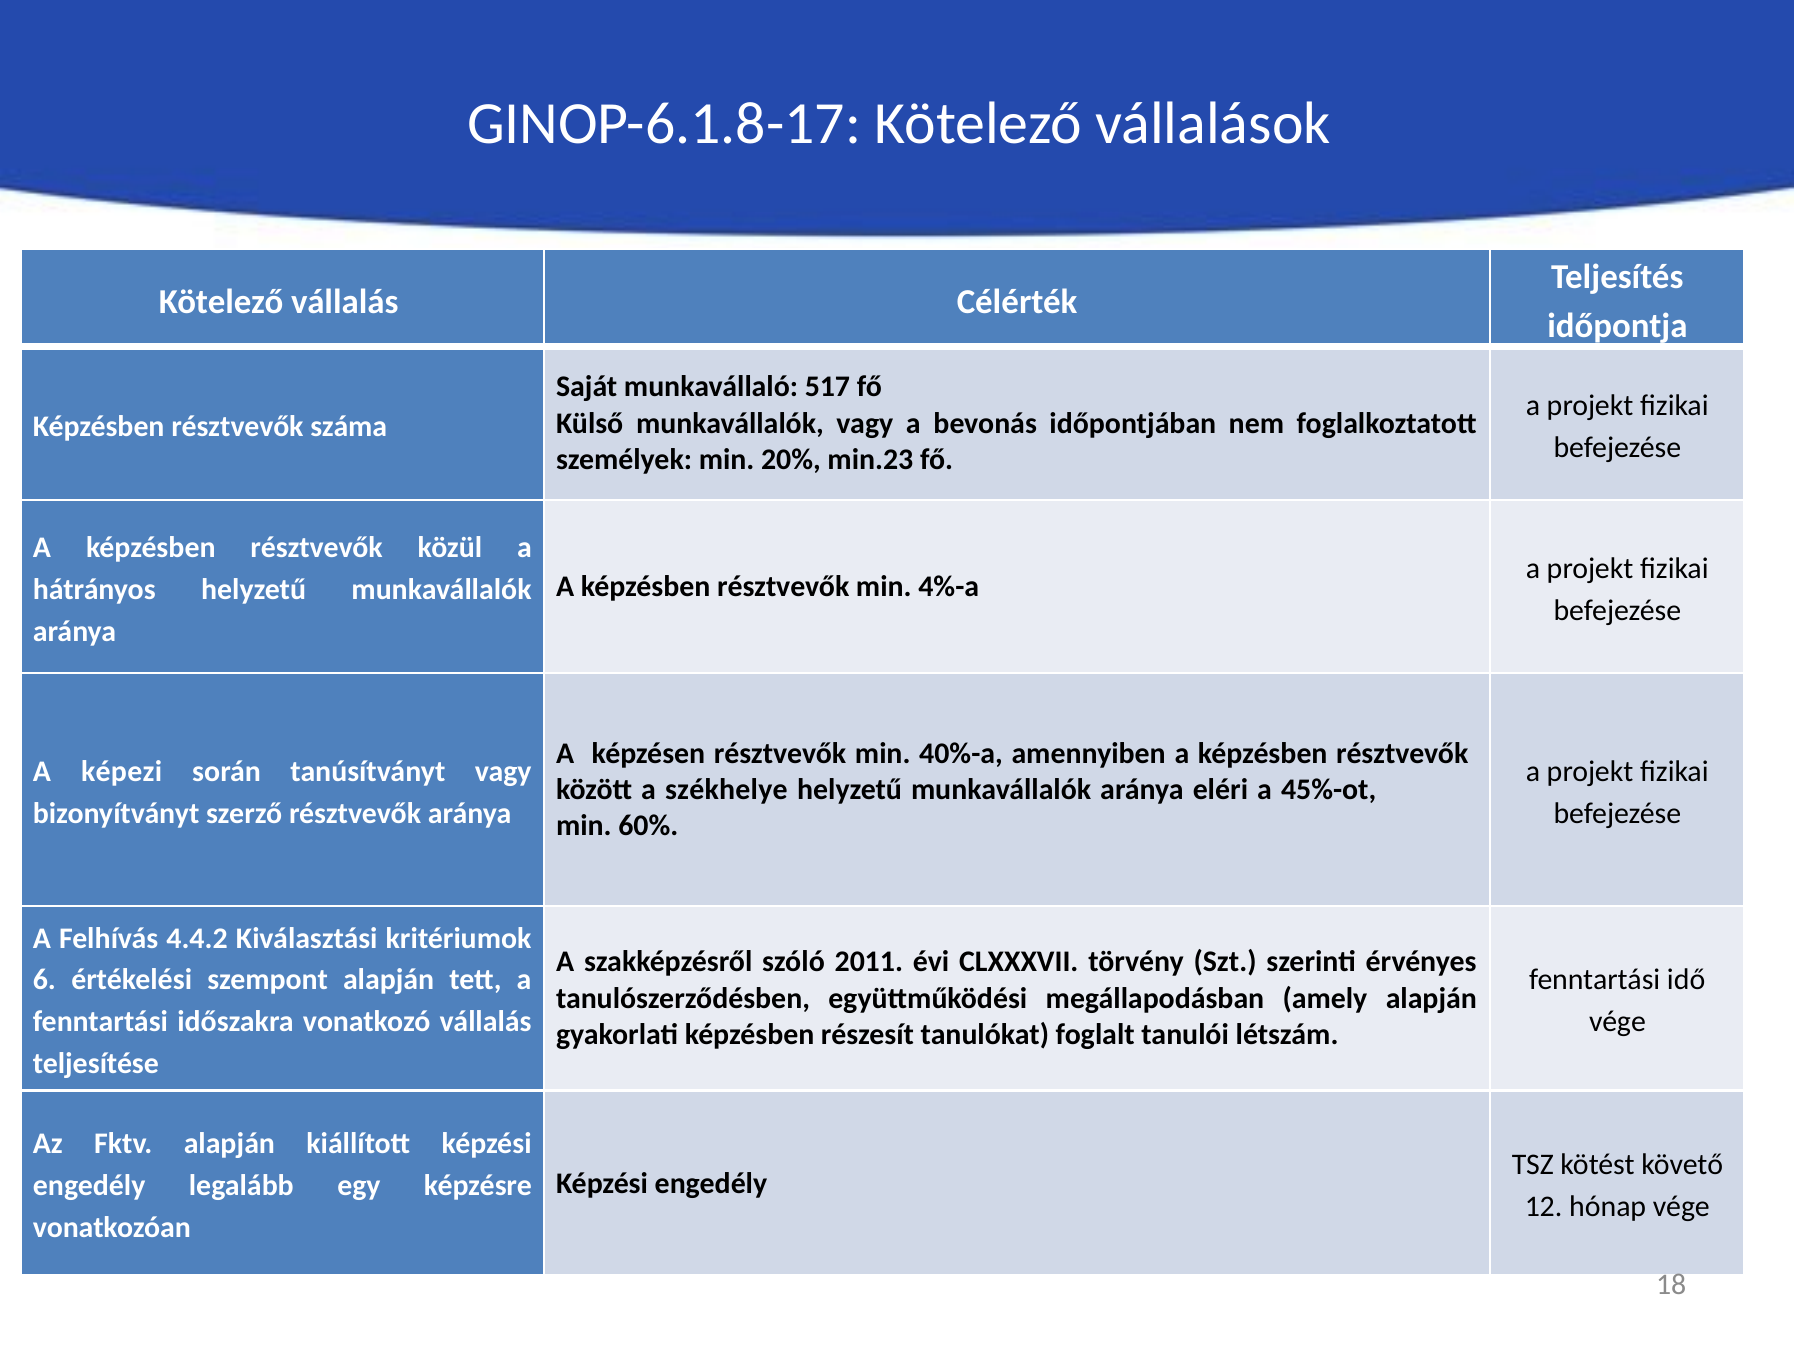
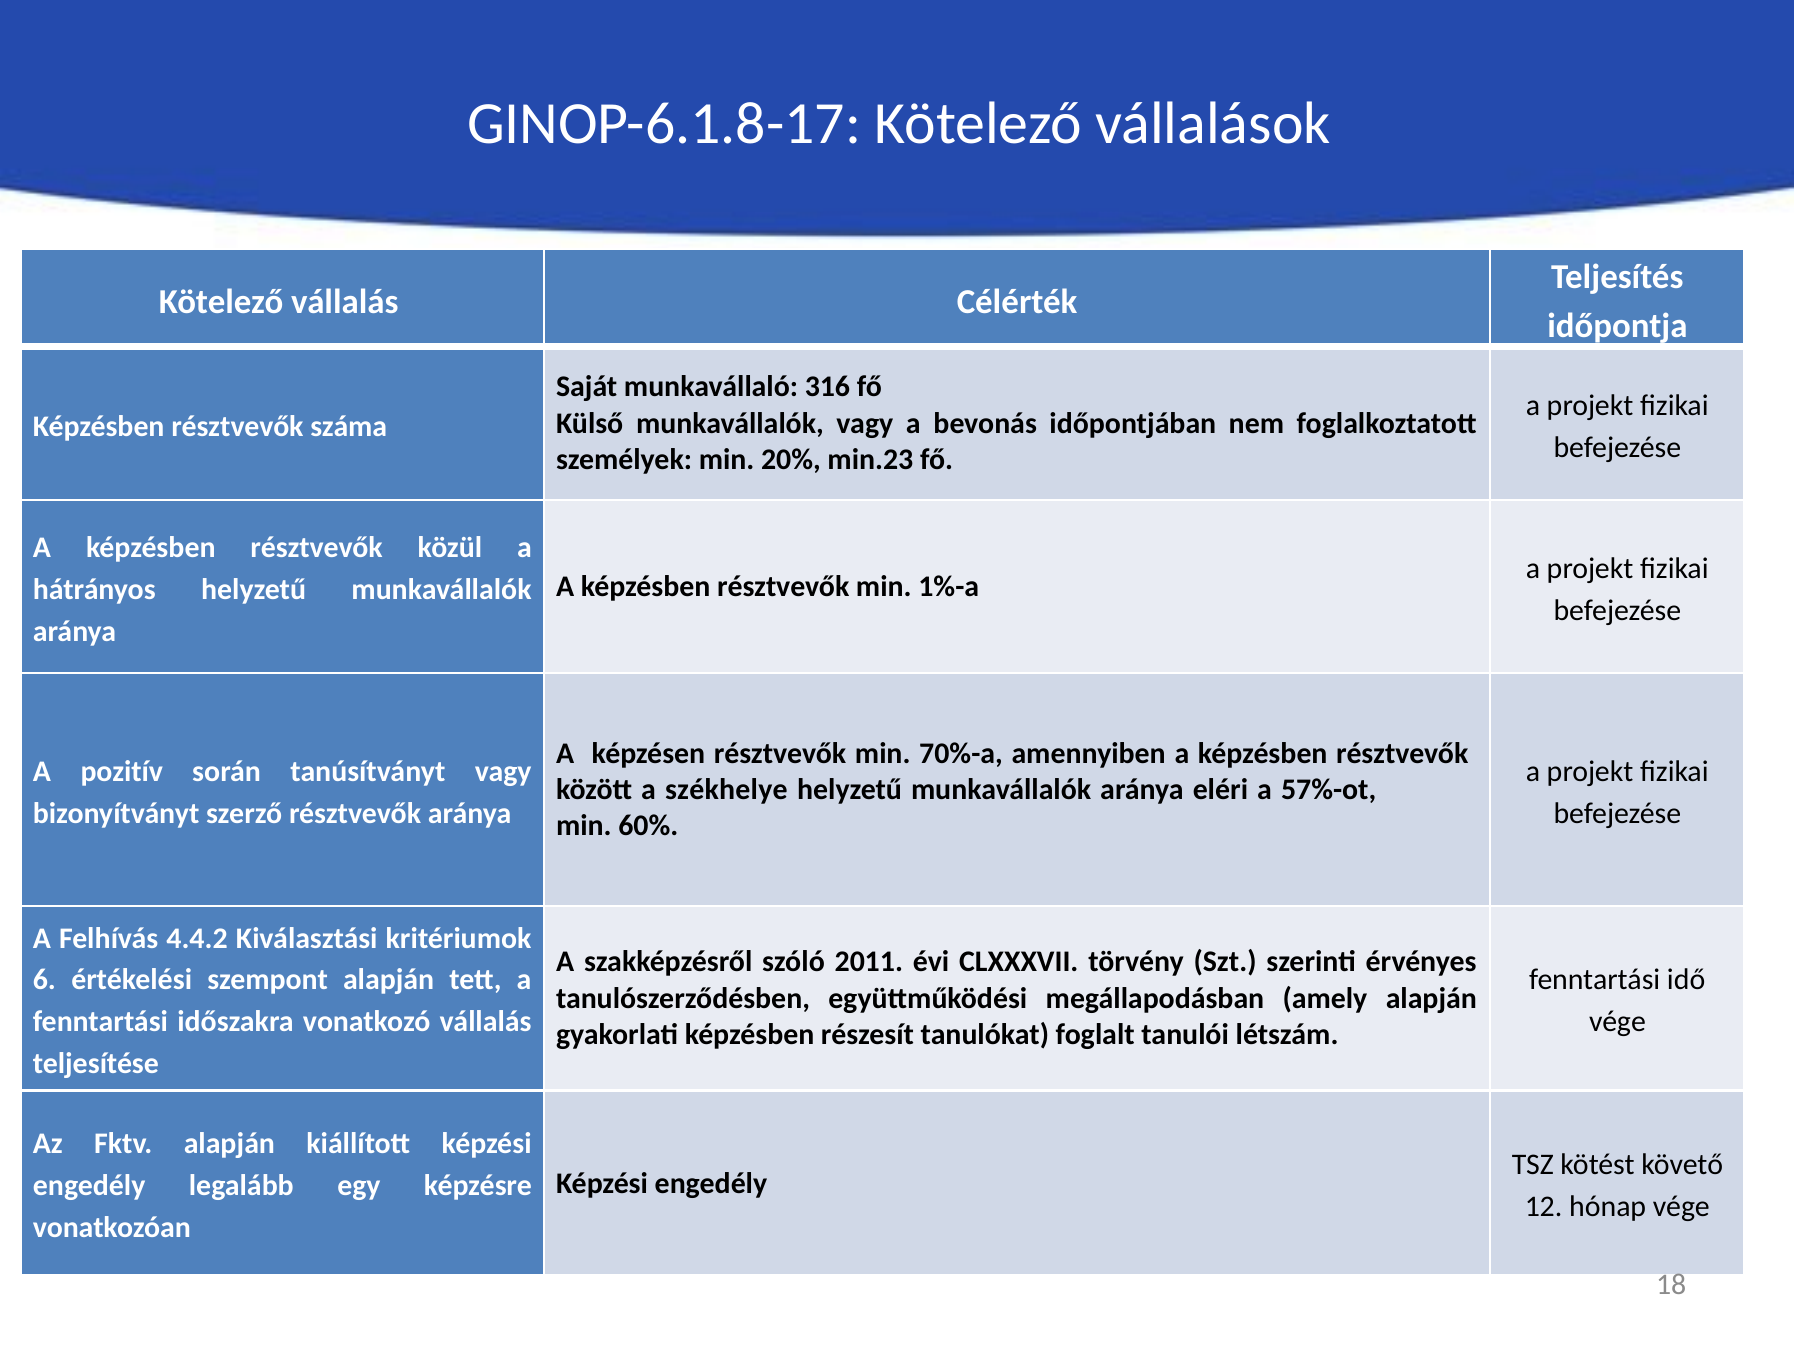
517: 517 -> 316
4%-a: 4%-a -> 1%-a
40%-a: 40%-a -> 70%-a
képezi: képezi -> pozitív
45%-ot: 45%-ot -> 57%-ot
